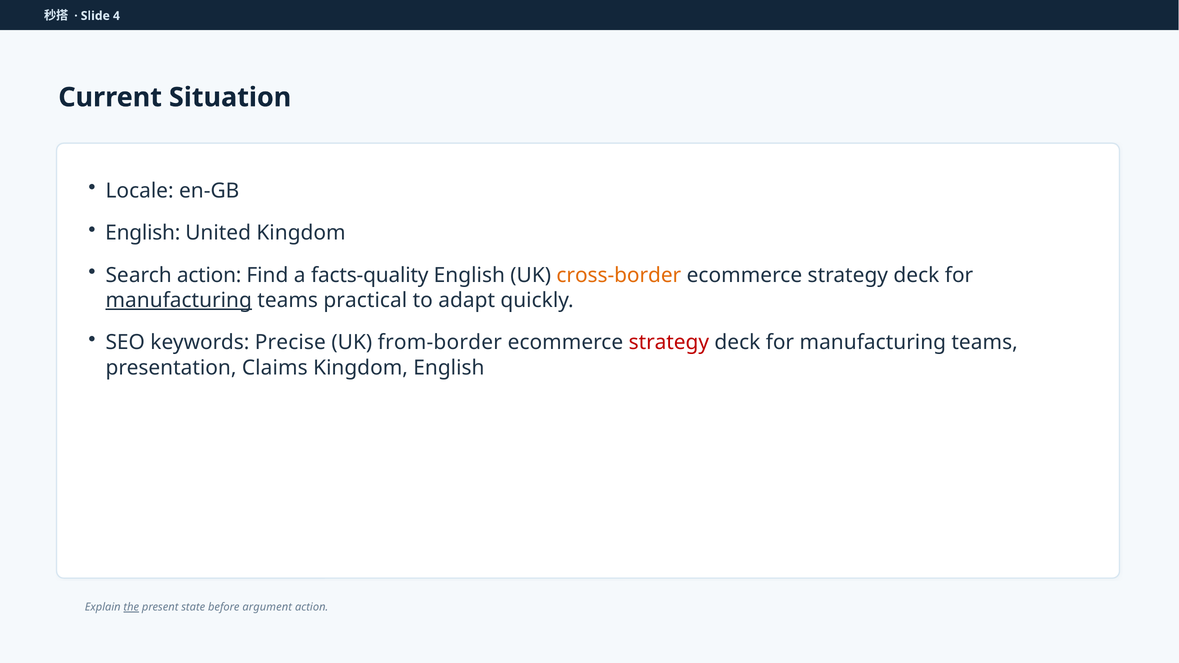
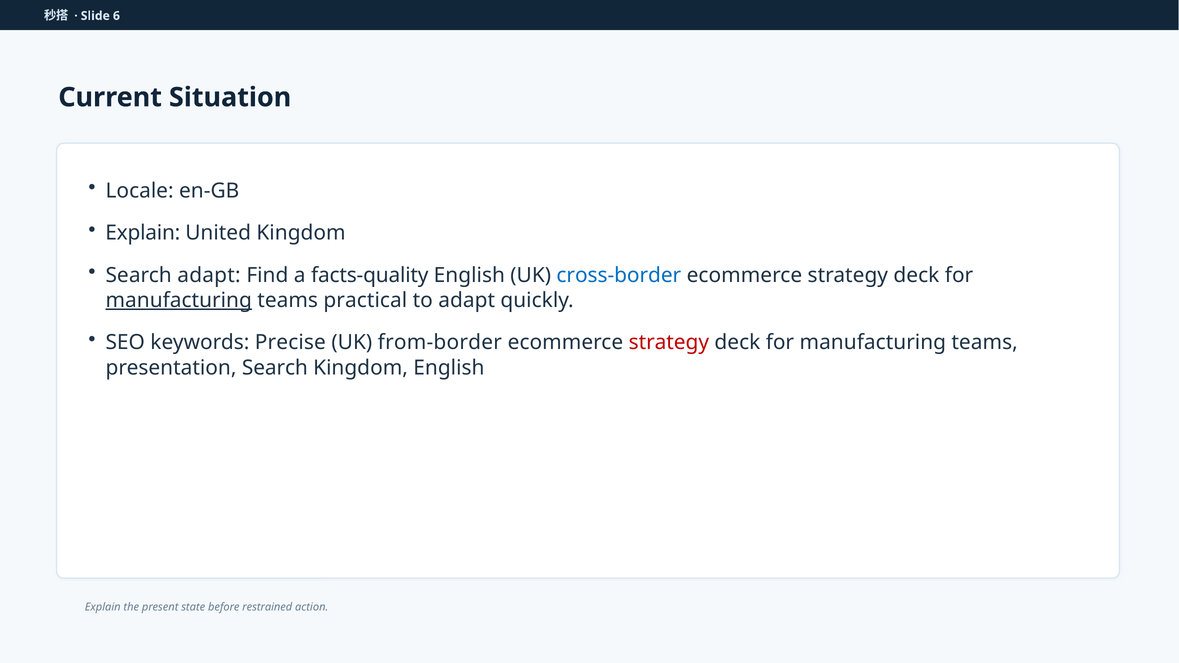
4: 4 -> 6
English at (143, 233): English -> Explain
Search action: action -> adapt
cross-border colour: orange -> blue
presentation Claims: Claims -> Search
the underline: present -> none
argument: argument -> restrained
